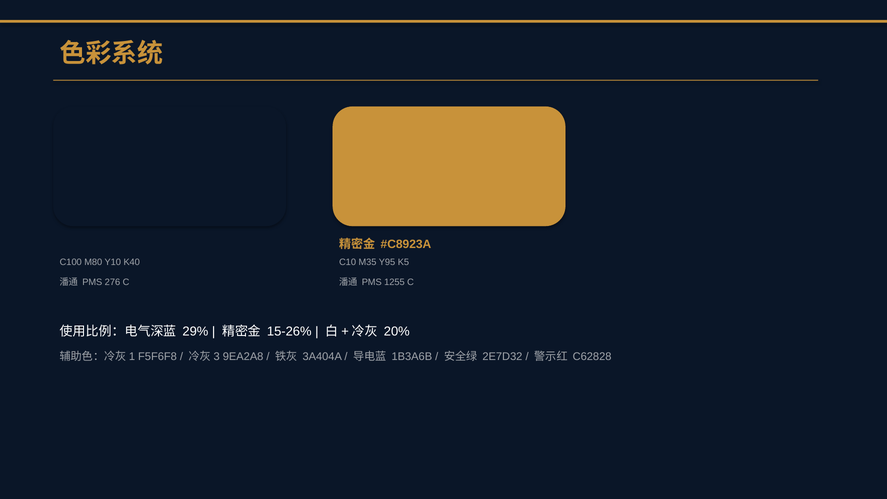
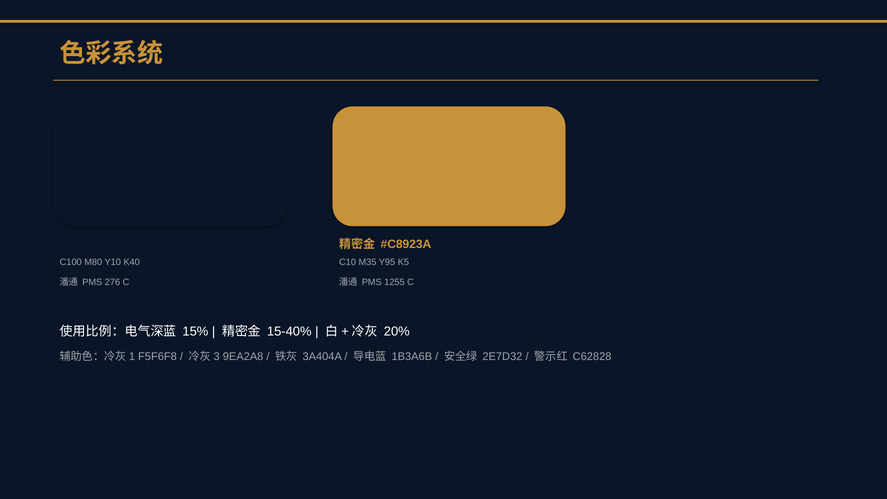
29%: 29% -> 15%
15-26%: 15-26% -> 15-40%
